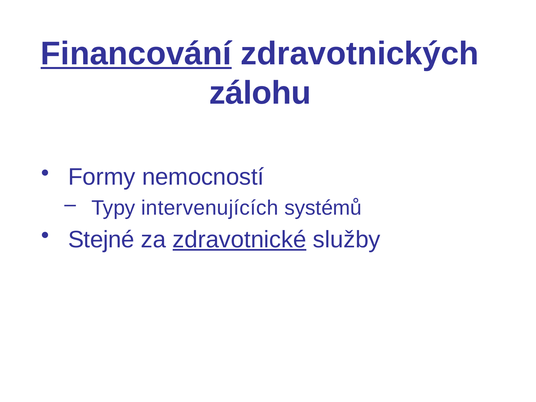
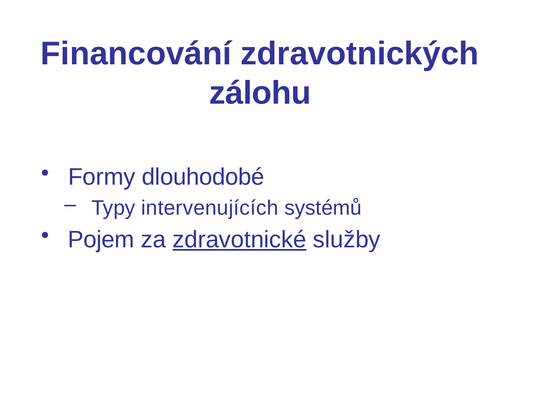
Financování underline: present -> none
nemocností: nemocností -> dlouhodobé
Stejné: Stejné -> Pojem
